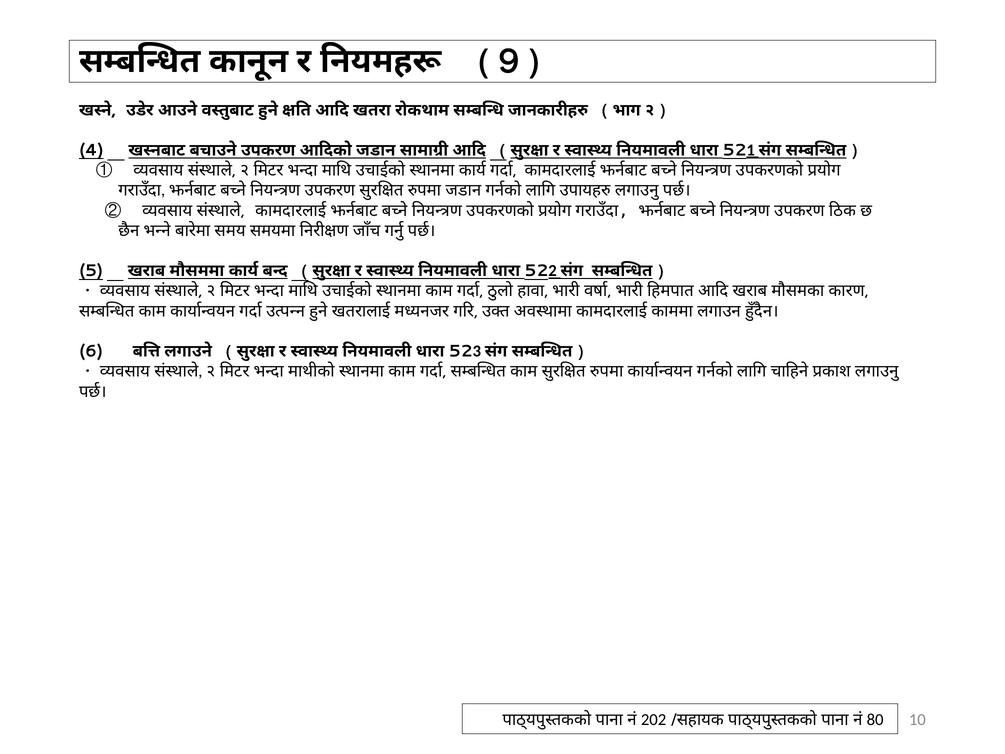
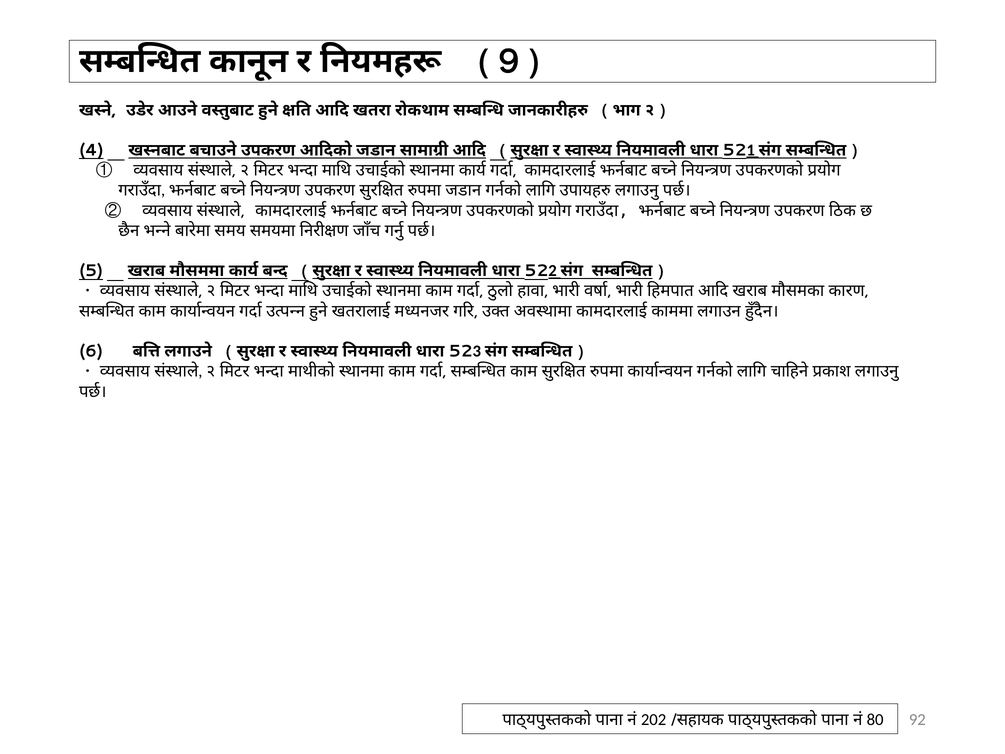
10: 10 -> 92
